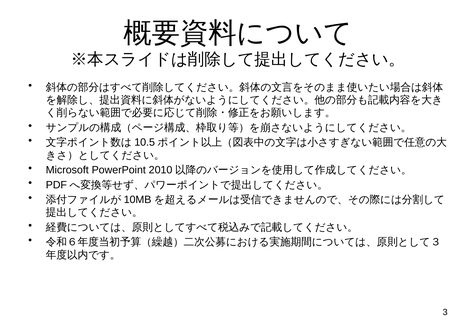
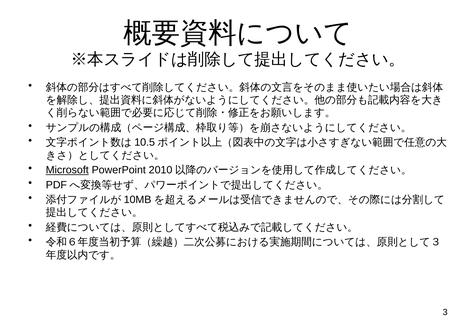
Microsoft underline: none -> present
